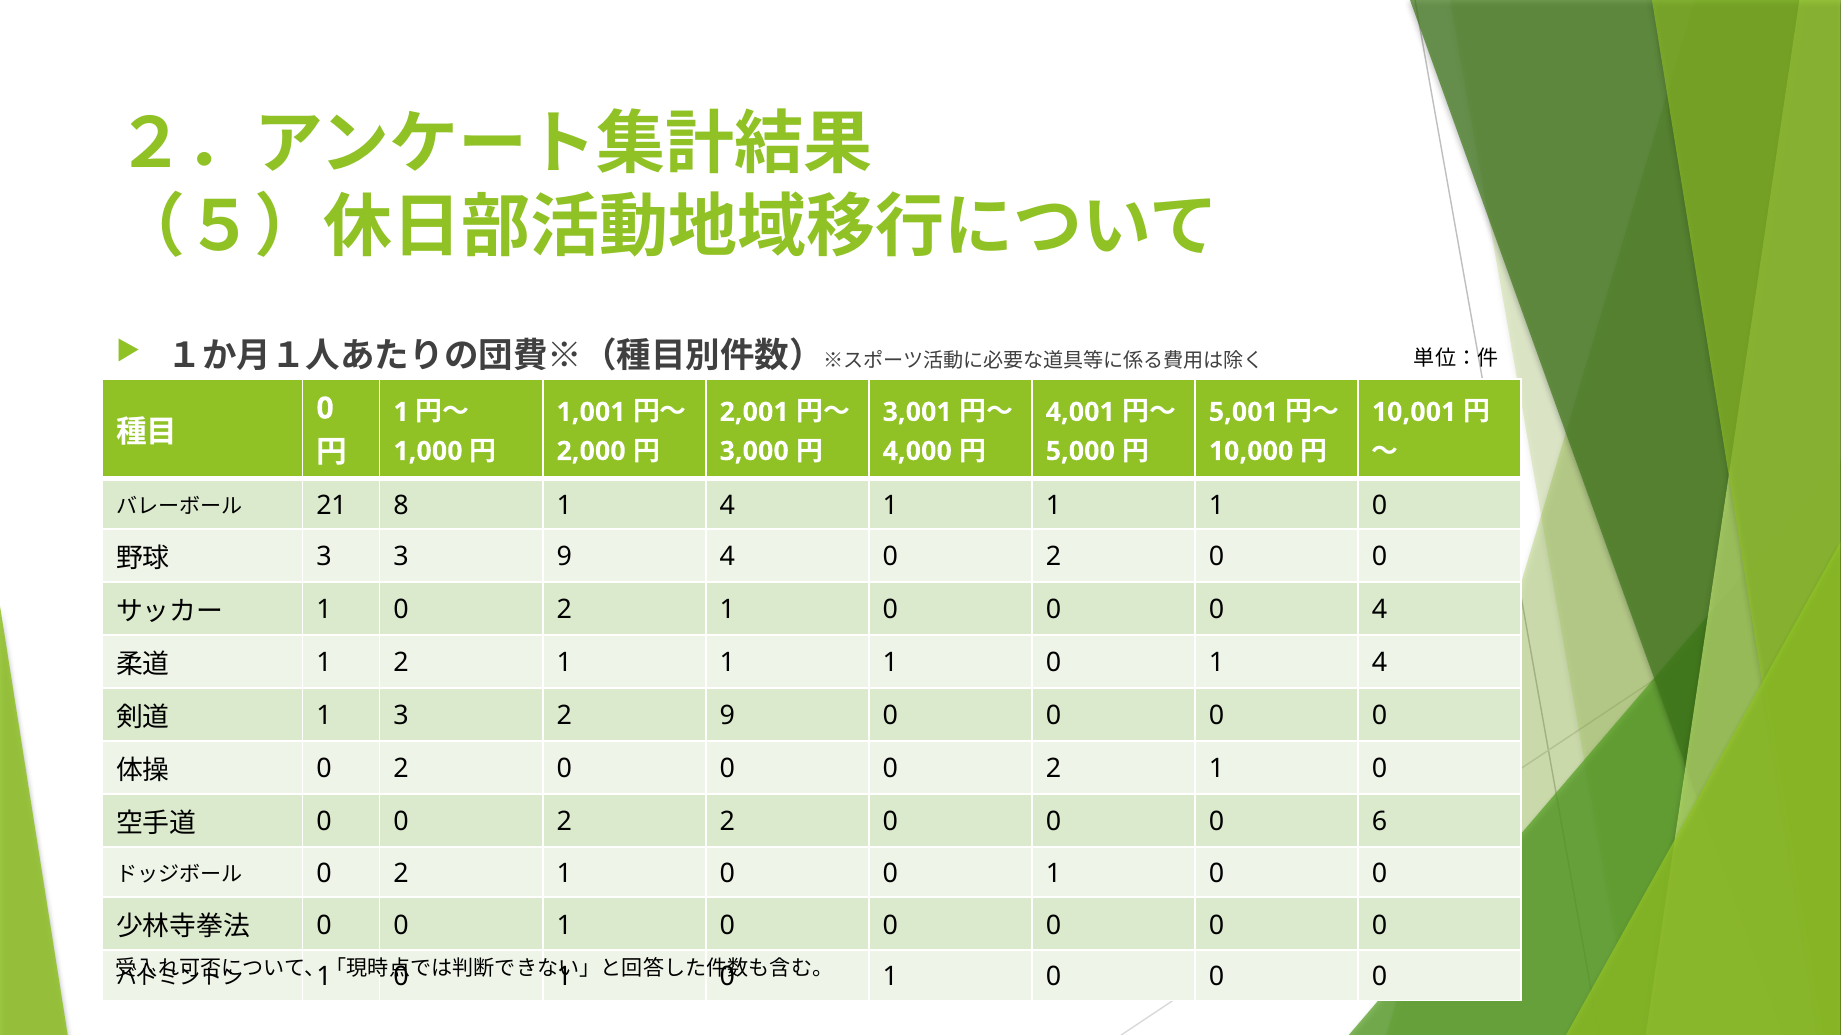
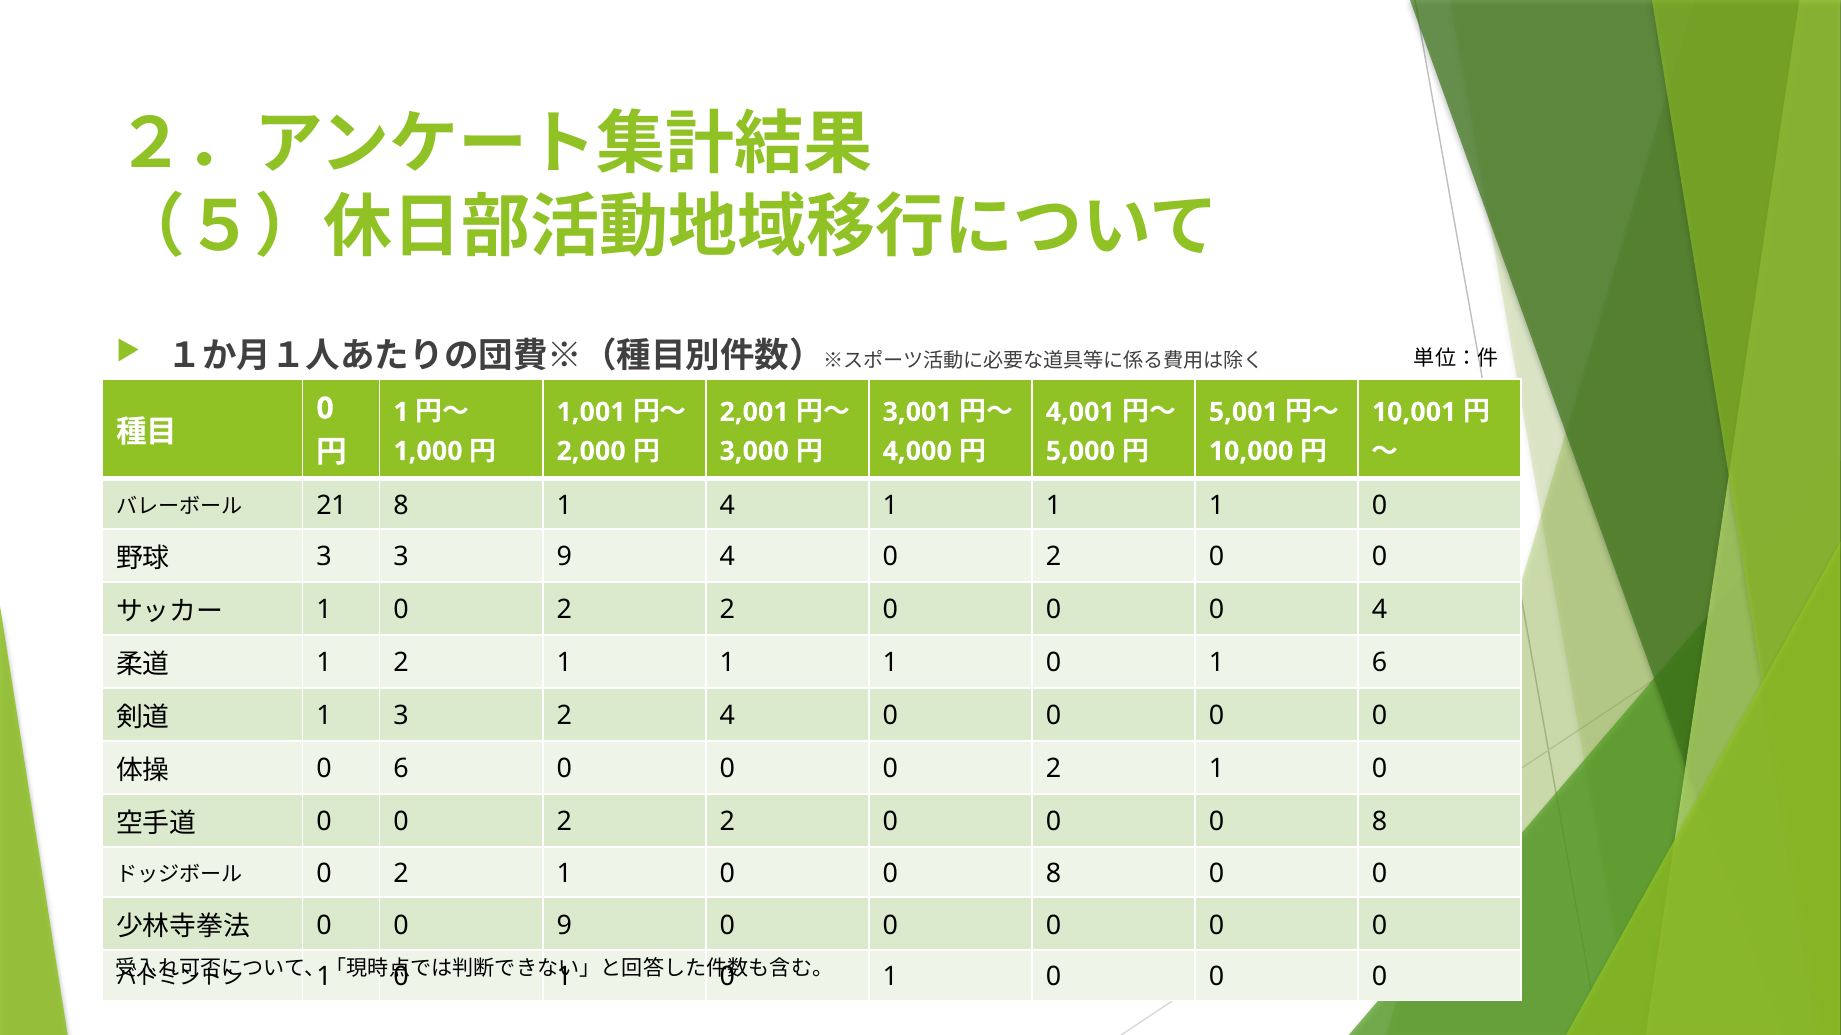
1 0 2 1: 1 -> 2
0 1 4: 4 -> 6
2 9: 9 -> 4
2 at (401, 769): 2 -> 6
0 0 0 6: 6 -> 8
1 0 0 1: 1 -> 8
1 at (564, 926): 1 -> 9
